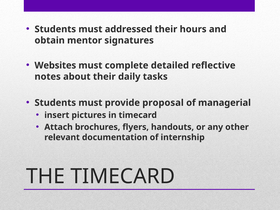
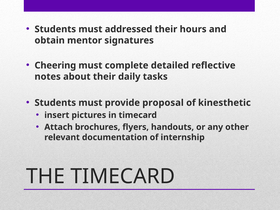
Websites: Websites -> Cheering
managerial: managerial -> kinesthetic
